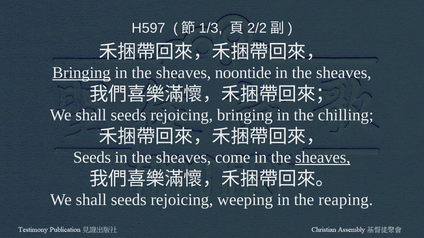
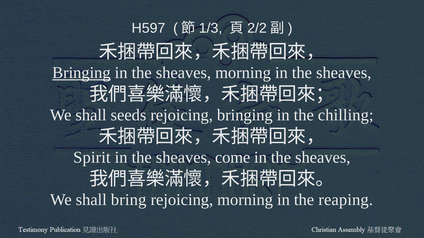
sheaves noontide: noontide -> morning
Seeds at (92, 158): Seeds -> Spirit
sheaves at (323, 158) underline: present -> none
seeds at (129, 200): seeds -> bring
rejoicing weeping: weeping -> morning
